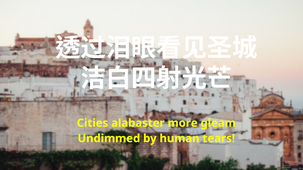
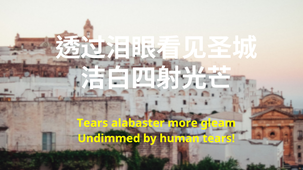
Cities at (92, 123): Cities -> Tears
